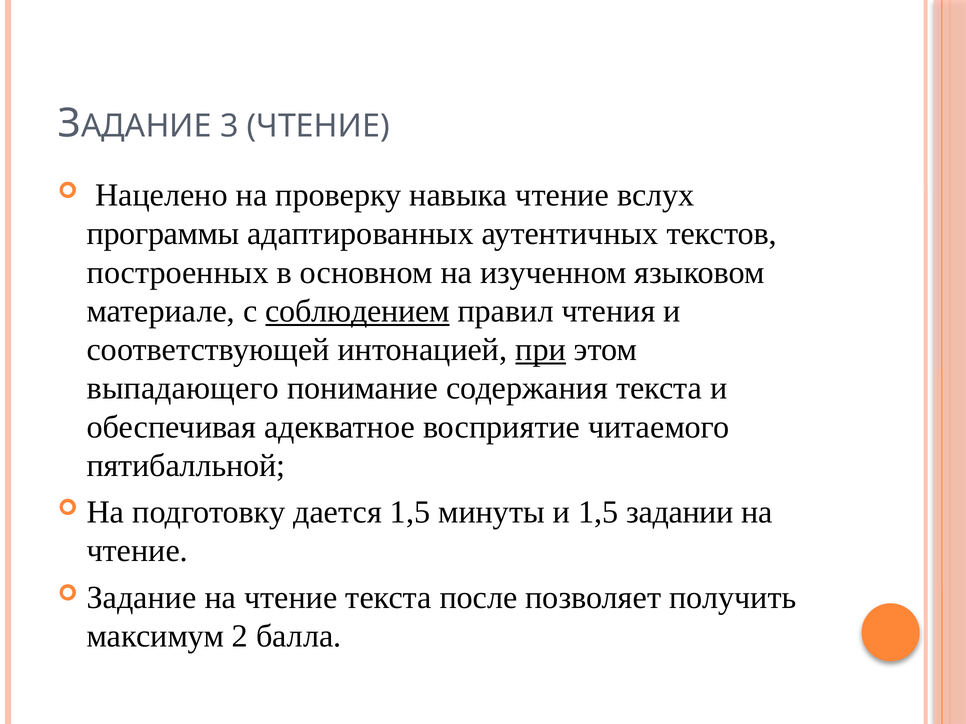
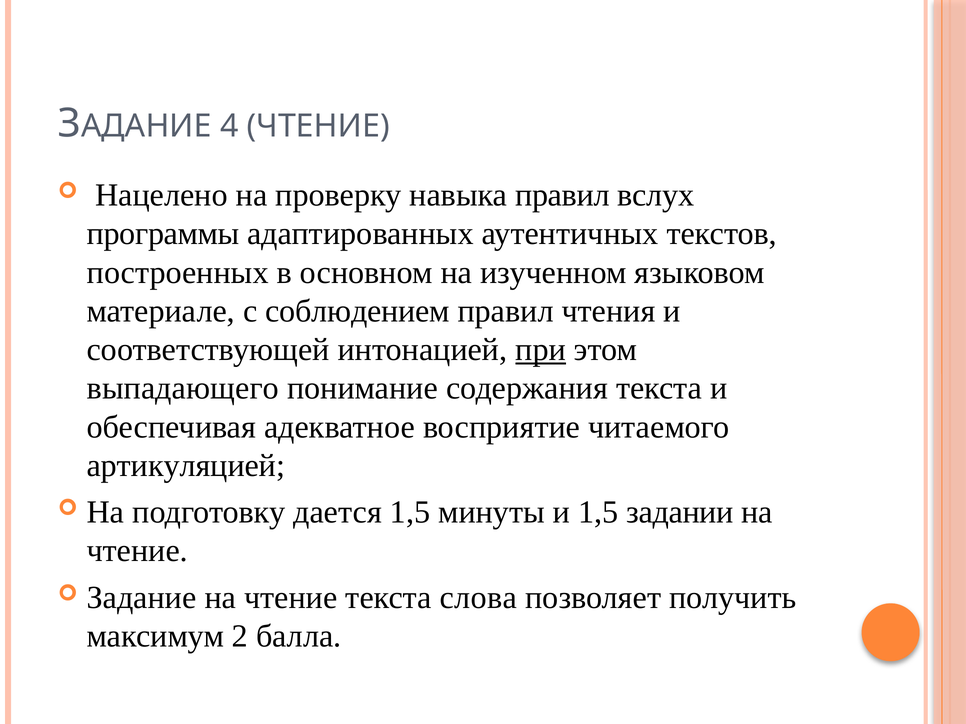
3: 3 -> 4
навыка чтение: чтение -> правил
соблюдением underline: present -> none
пятибалльной: пятибалльной -> артикуляцией
после: после -> слова
